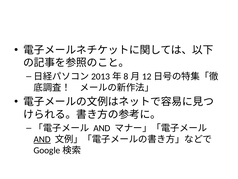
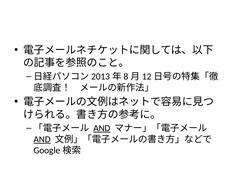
AND at (102, 128) underline: none -> present
